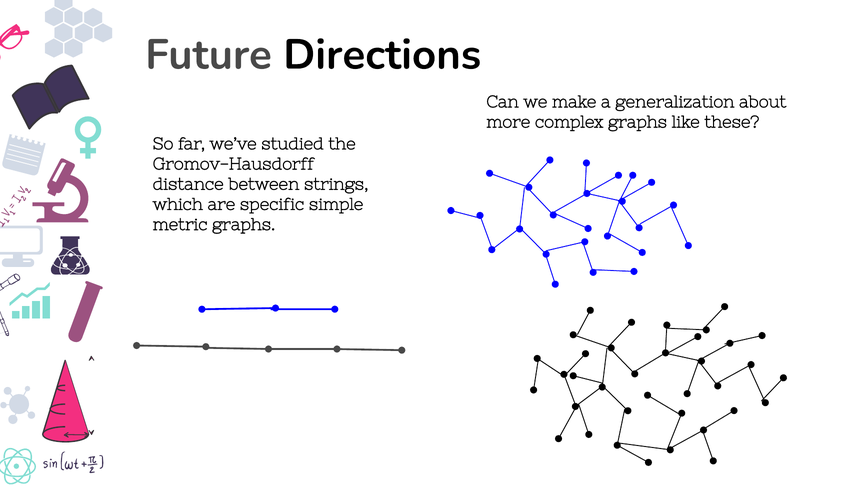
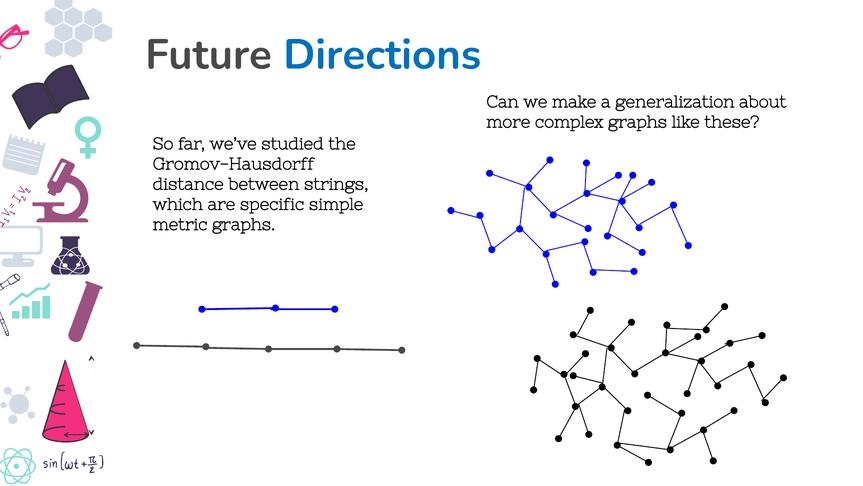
Directions colour: black -> blue
